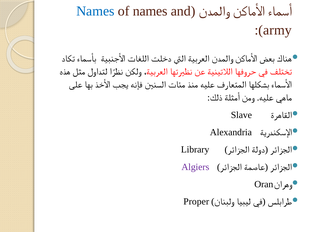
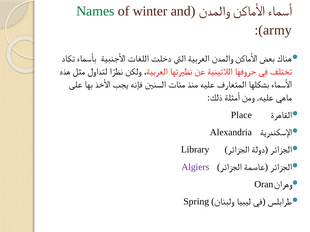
Names at (95, 11) colour: blue -> green
of names: names -> winter
Slave: Slave -> Place
Proper: Proper -> Spring
